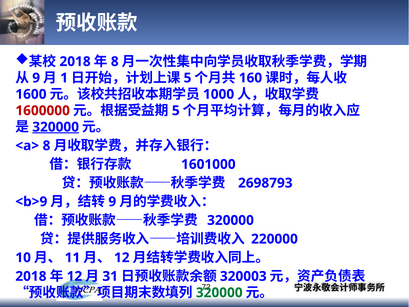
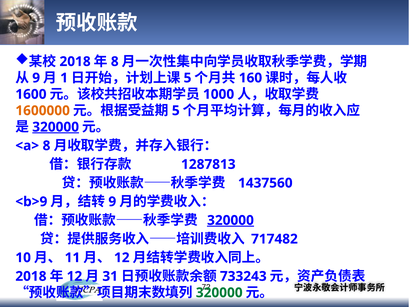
1600000 colour: red -> orange
1601000: 1601000 -> 1287813
2698793: 2698793 -> 1437560
320000 at (230, 220) underline: none -> present
220000: 220000 -> 717482
320003: 320003 -> 733243
